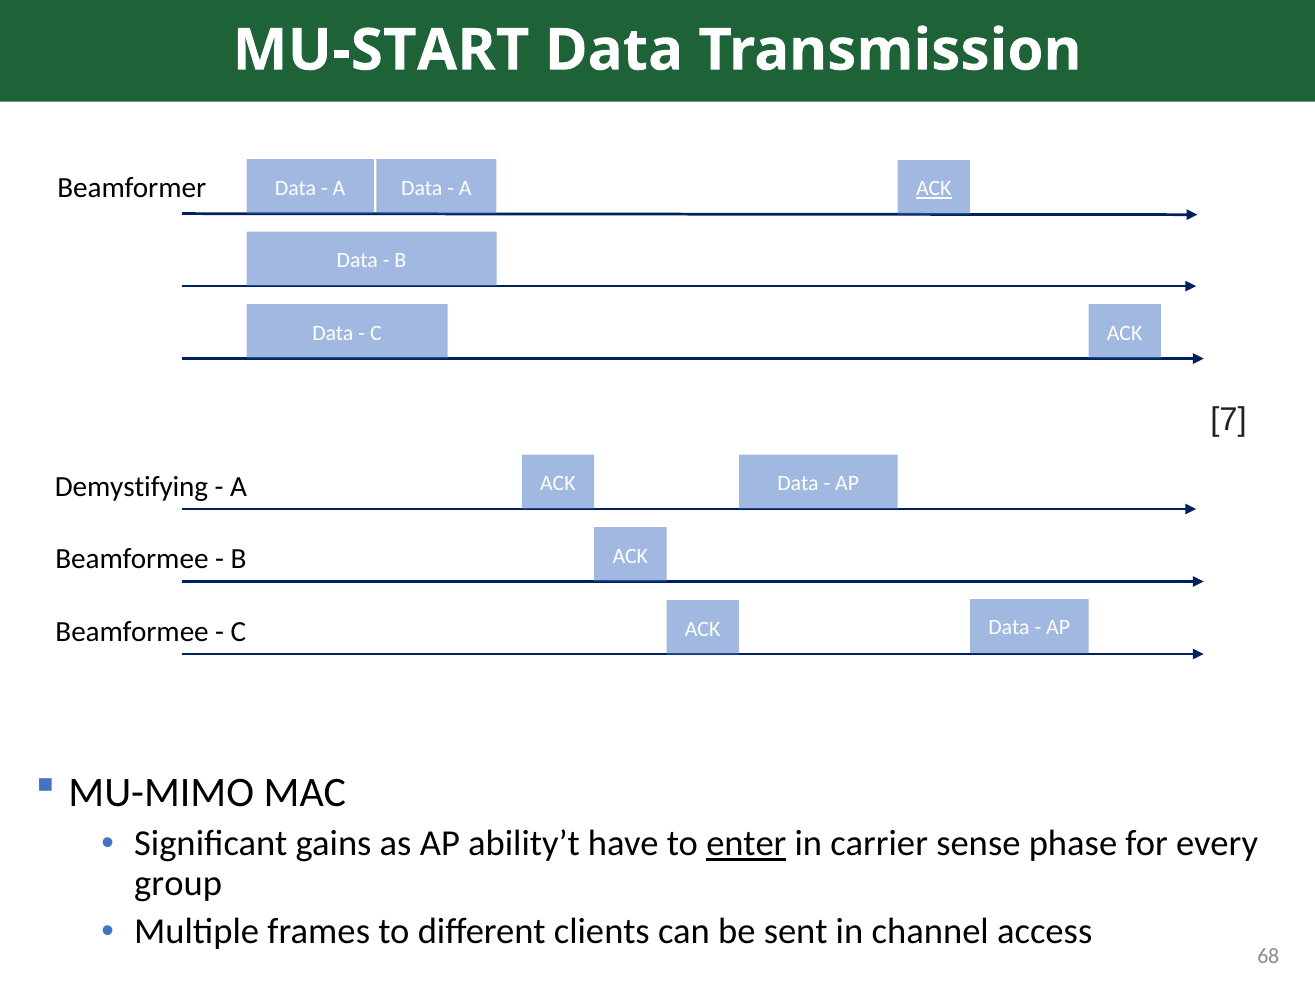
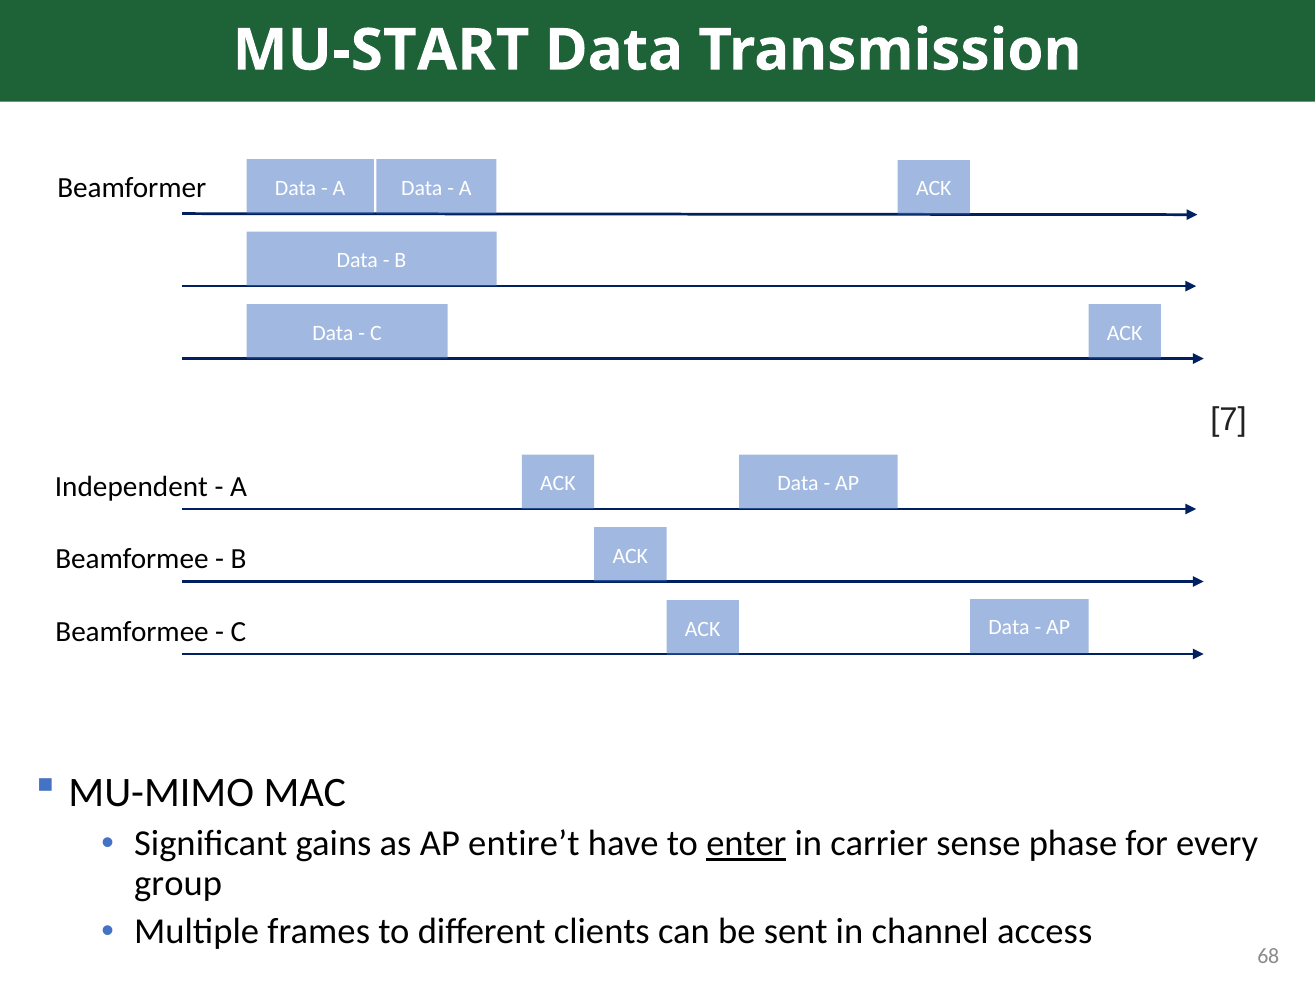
ACK at (934, 189) underline: present -> none
Demystifying: Demystifying -> Independent
ability’t: ability’t -> entire’t
